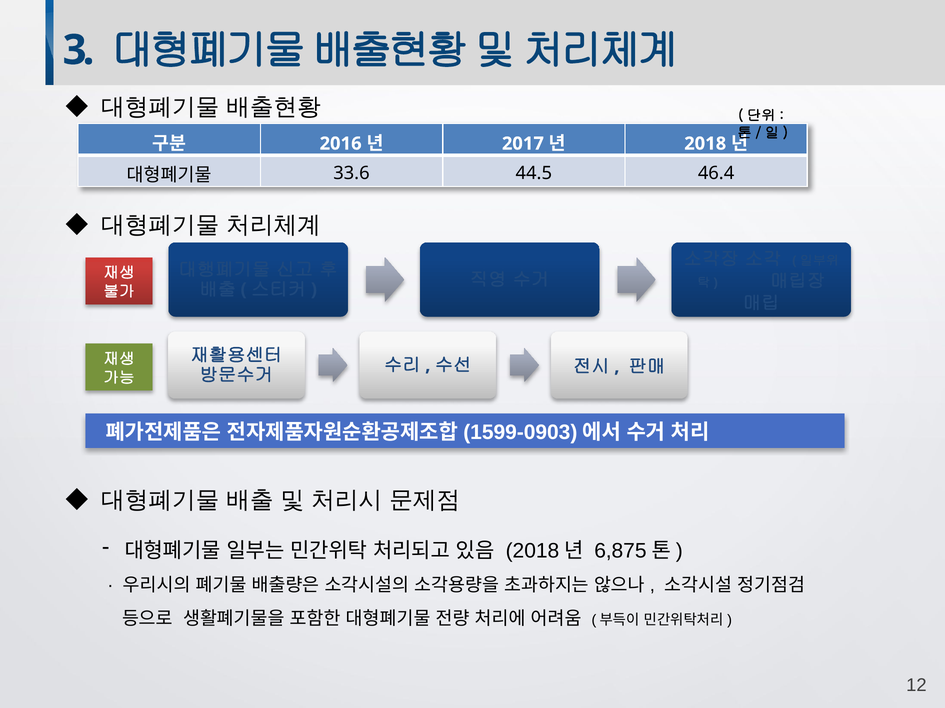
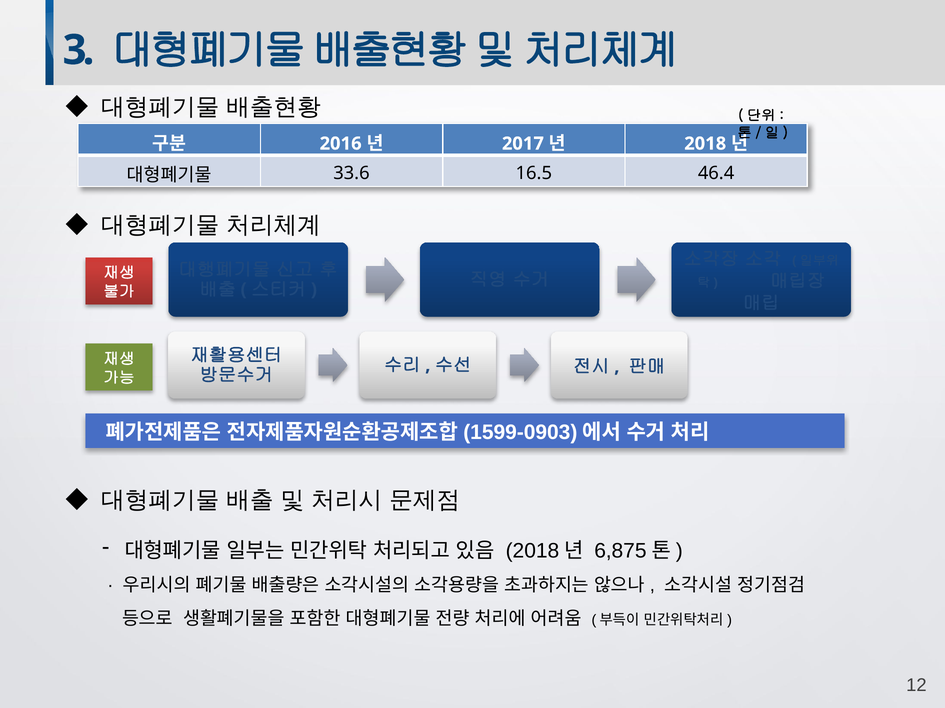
44.5: 44.5 -> 16.5
